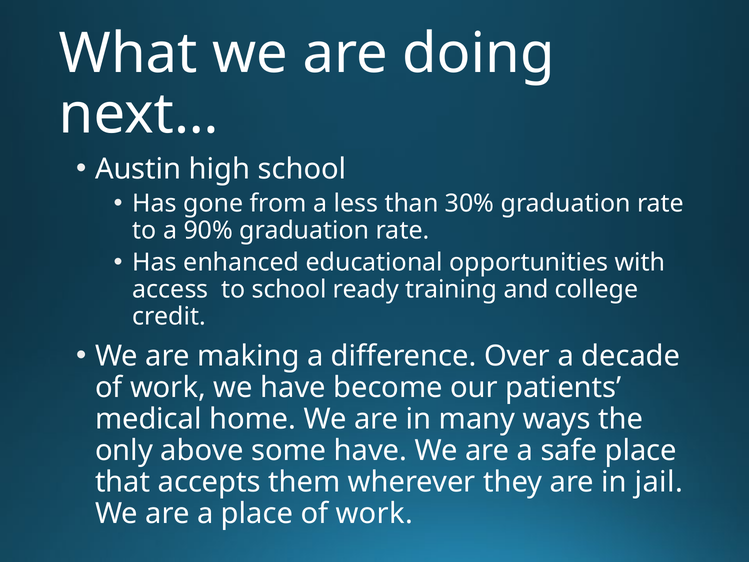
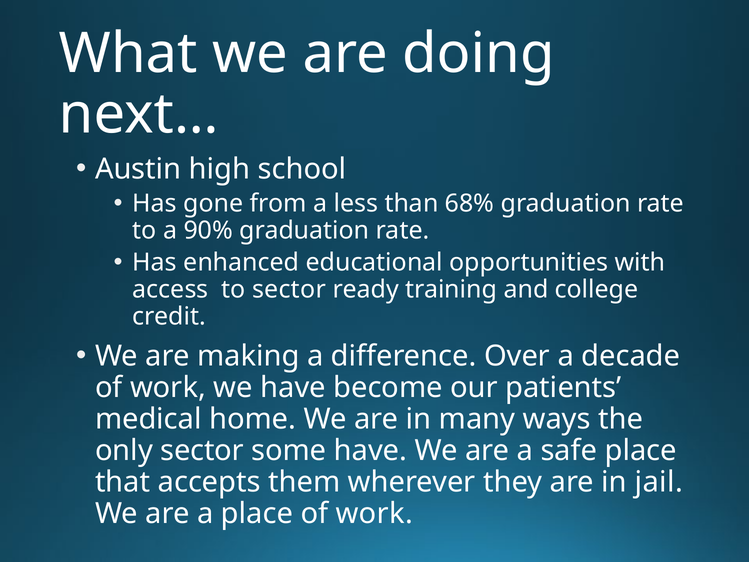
30%: 30% -> 68%
to school: school -> sector
only above: above -> sector
